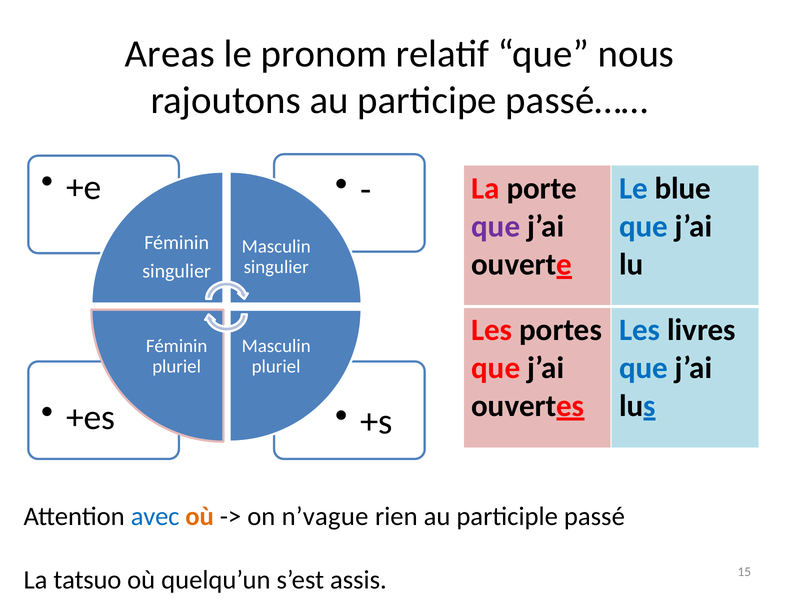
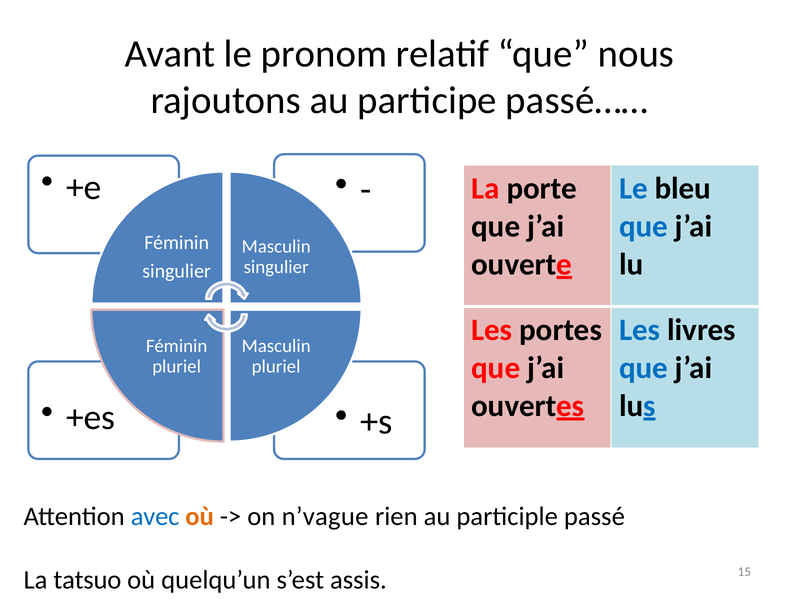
Areas: Areas -> Avant
blue: blue -> bleu
que at (496, 226) colour: purple -> black
